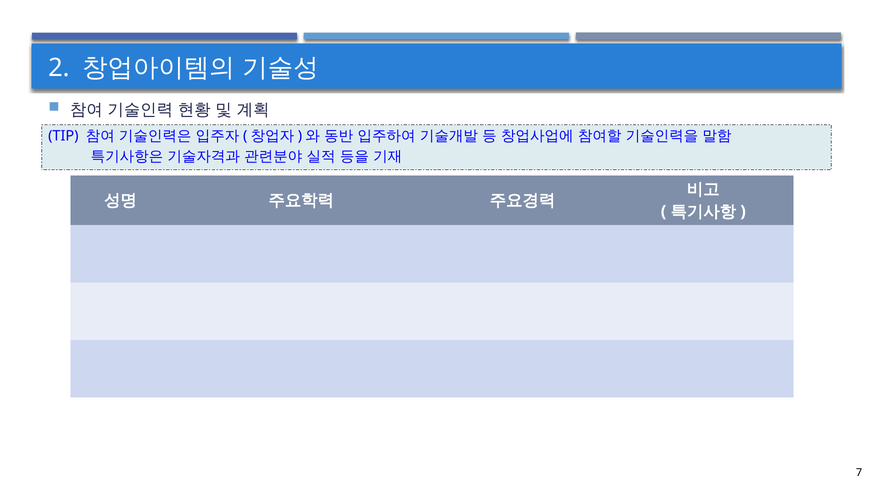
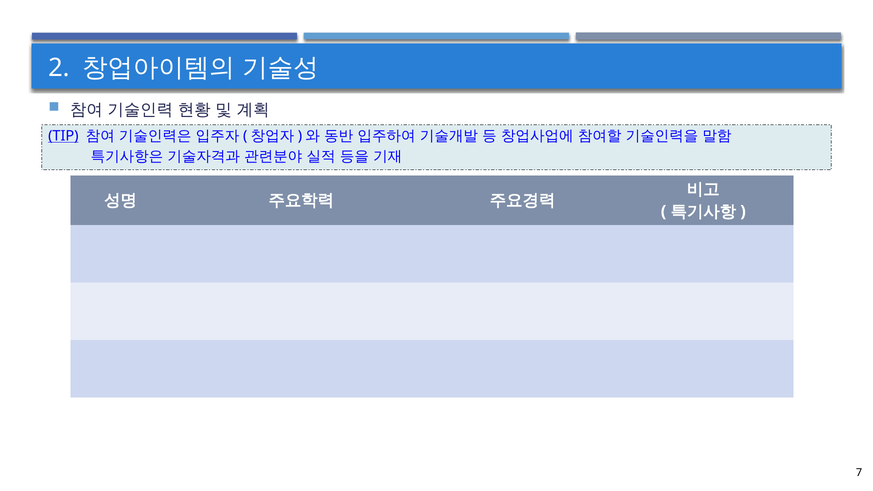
TIP underline: none -> present
